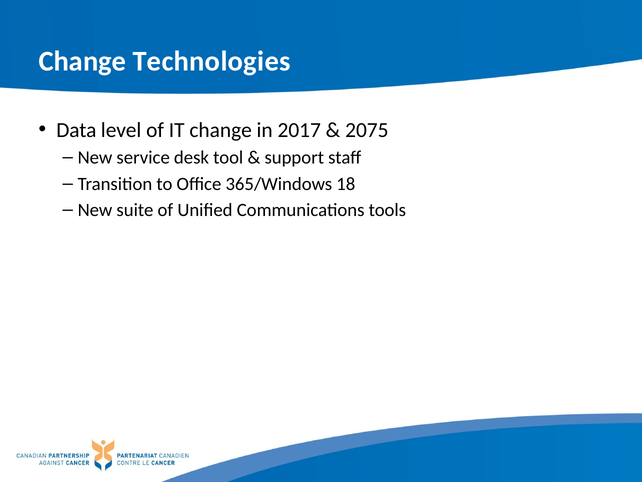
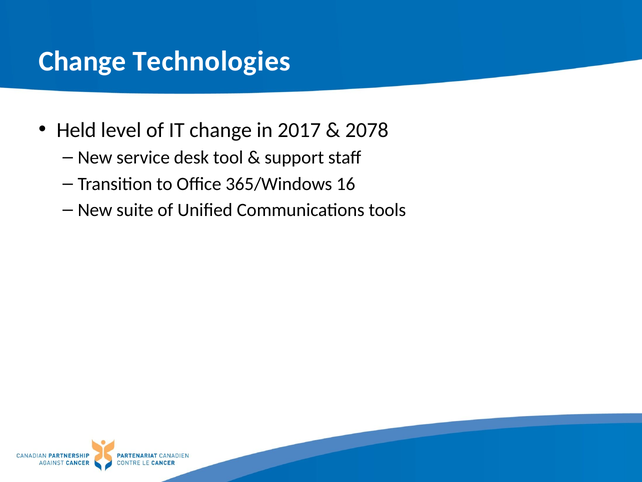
Data: Data -> Held
2075: 2075 -> 2078
18: 18 -> 16
